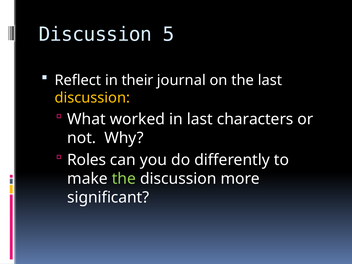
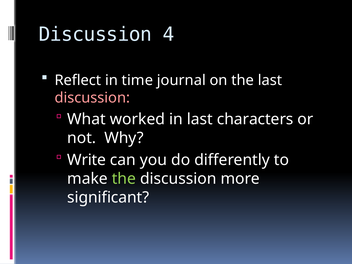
5: 5 -> 4
their: their -> time
discussion at (92, 98) colour: yellow -> pink
Roles: Roles -> Write
